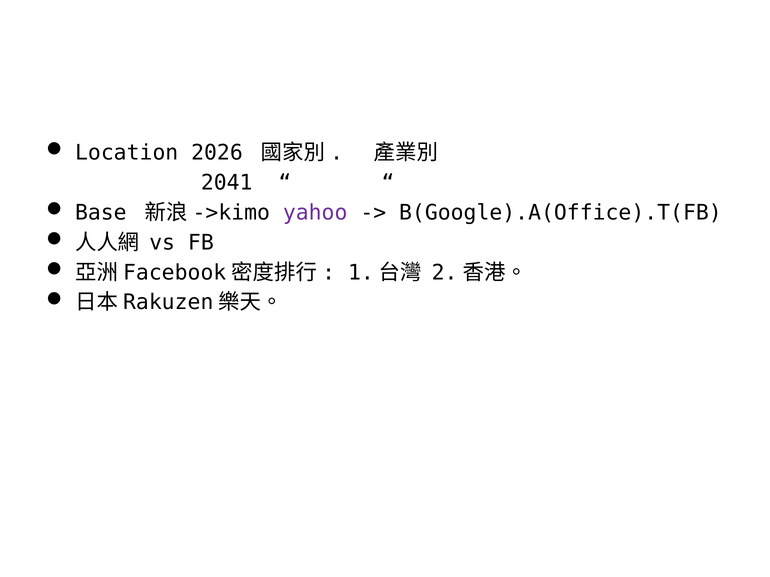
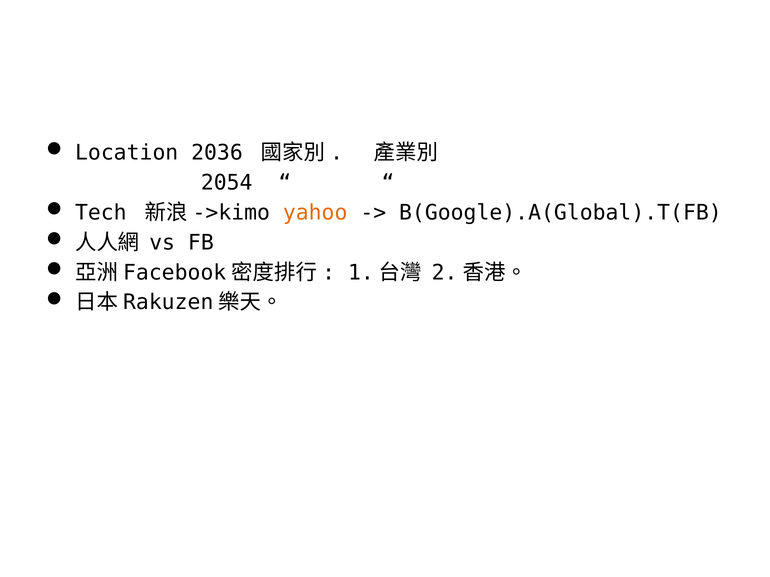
2026: 2026 -> 2036
2041: 2041 -> 2054
Base: Base -> Tech
yahoo colour: purple -> orange
B(Google).A(Office).T(FB: B(Google).A(Office).T(FB -> B(Google).A(Global).T(FB
